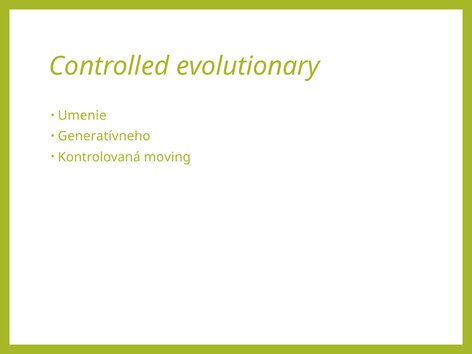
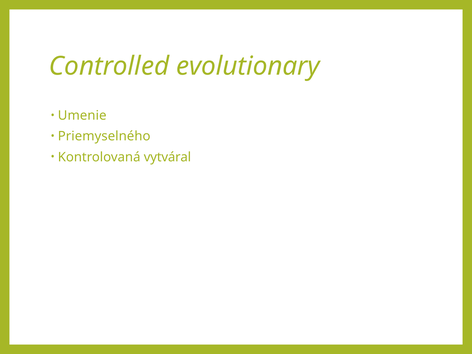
Generatívneho: Generatívneho -> Priemyselného
moving: moving -> vytváral
